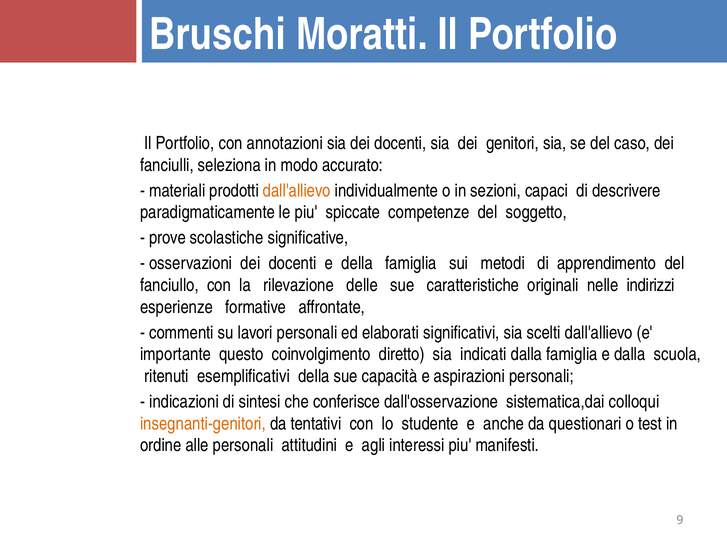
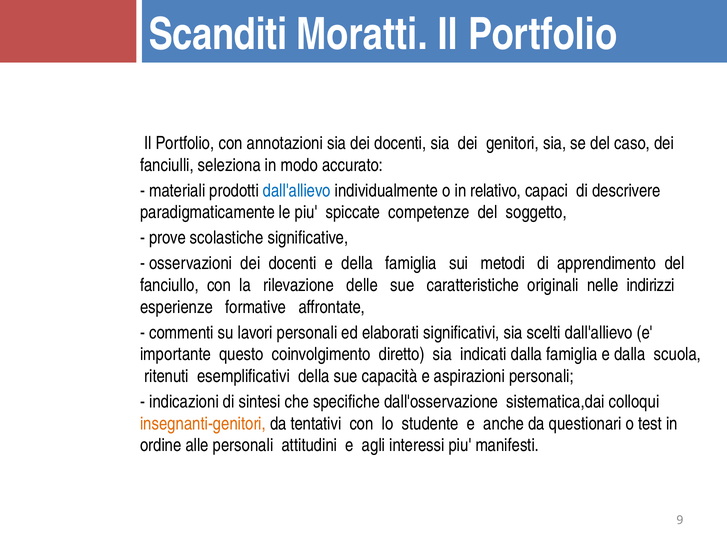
Bruschi: Bruschi -> Scanditi
dall'allievo at (297, 190) colour: orange -> blue
sezioni: sezioni -> relativo
conferisce: conferisce -> specifiche
